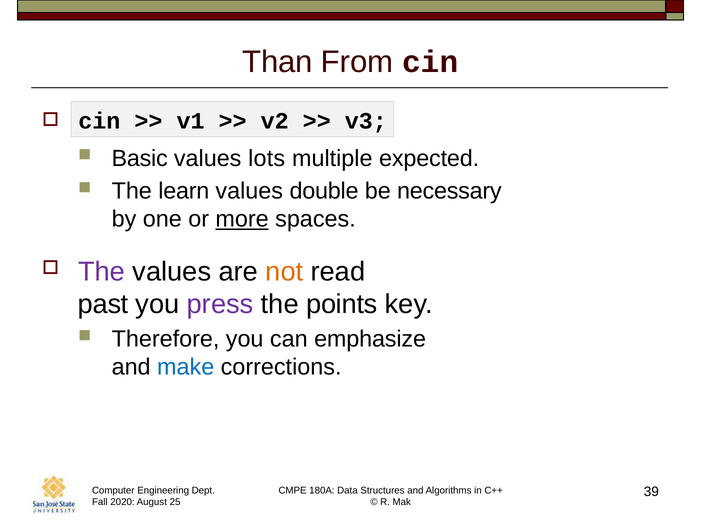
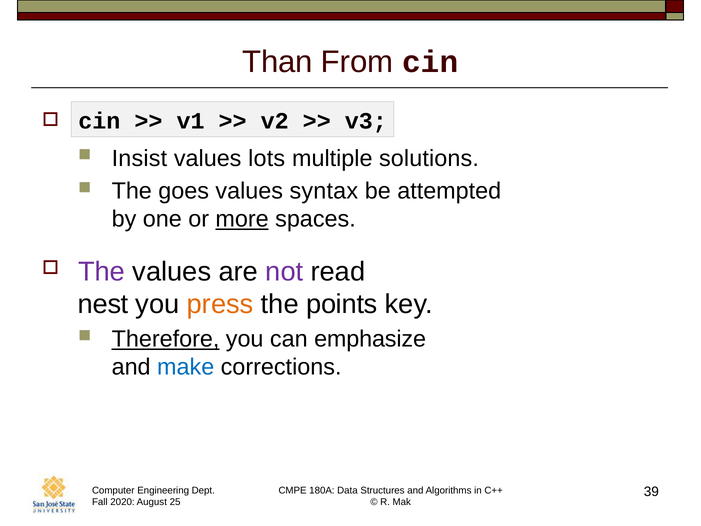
Basic: Basic -> Insist
expected: expected -> solutions
learn: learn -> goes
double: double -> syntax
necessary: necessary -> attempted
not colour: orange -> purple
past: past -> nest
press colour: purple -> orange
Therefore underline: none -> present
